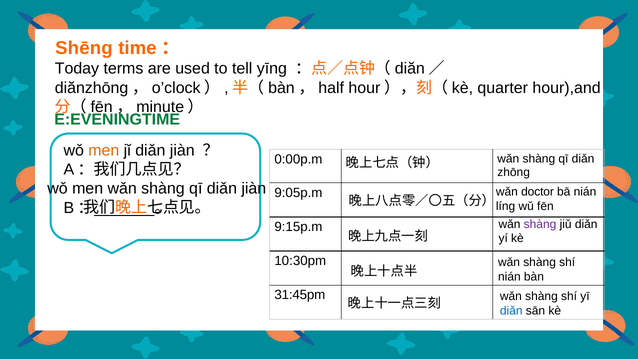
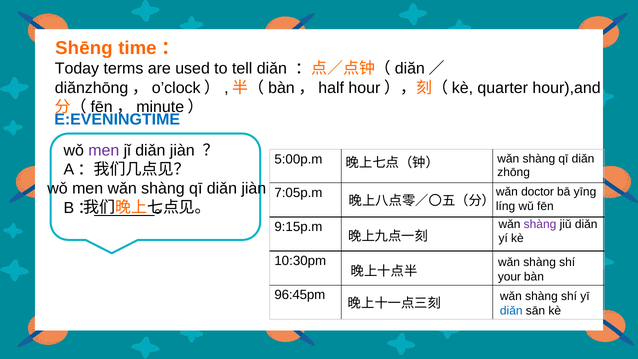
tell yīng: yīng -> diǎn
E:EVENINGTIME colour: green -> blue
men at (104, 150) colour: orange -> purple
0:00p.m: 0:00p.m -> 5:00p.m
bā nián: nián -> yīng
9:05p.m: 9:05p.m -> 7:05p.m
nián at (509, 277): nián -> your
31:45pm: 31:45pm -> 96:45pm
